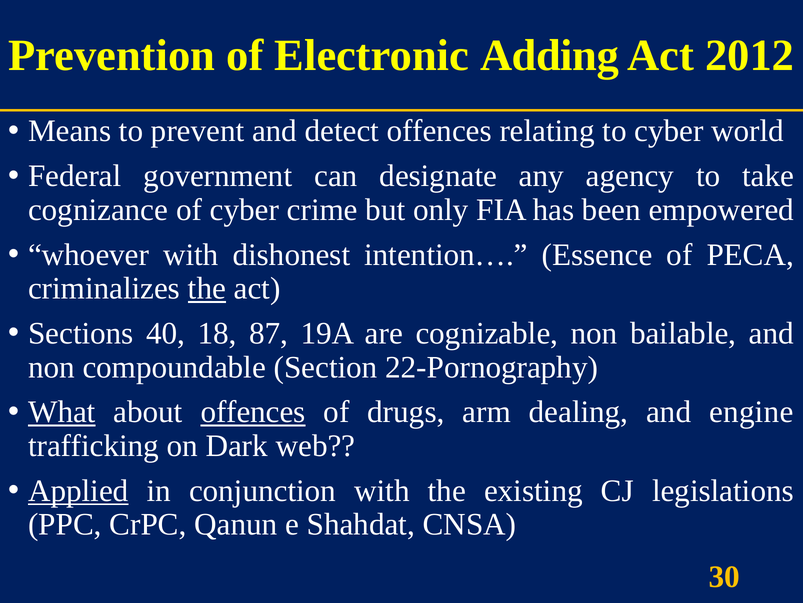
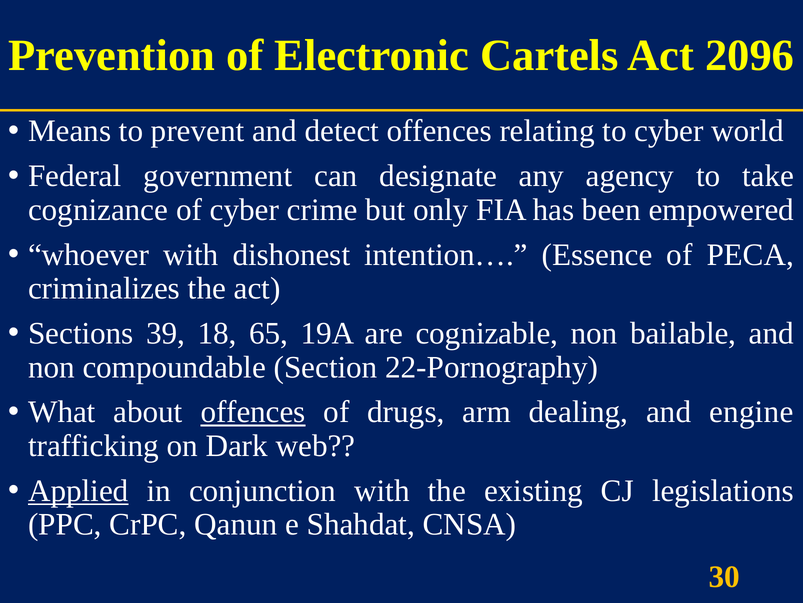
Adding: Adding -> Cartels
2012: 2012 -> 2096
the at (207, 288) underline: present -> none
40: 40 -> 39
87: 87 -> 65
What underline: present -> none
